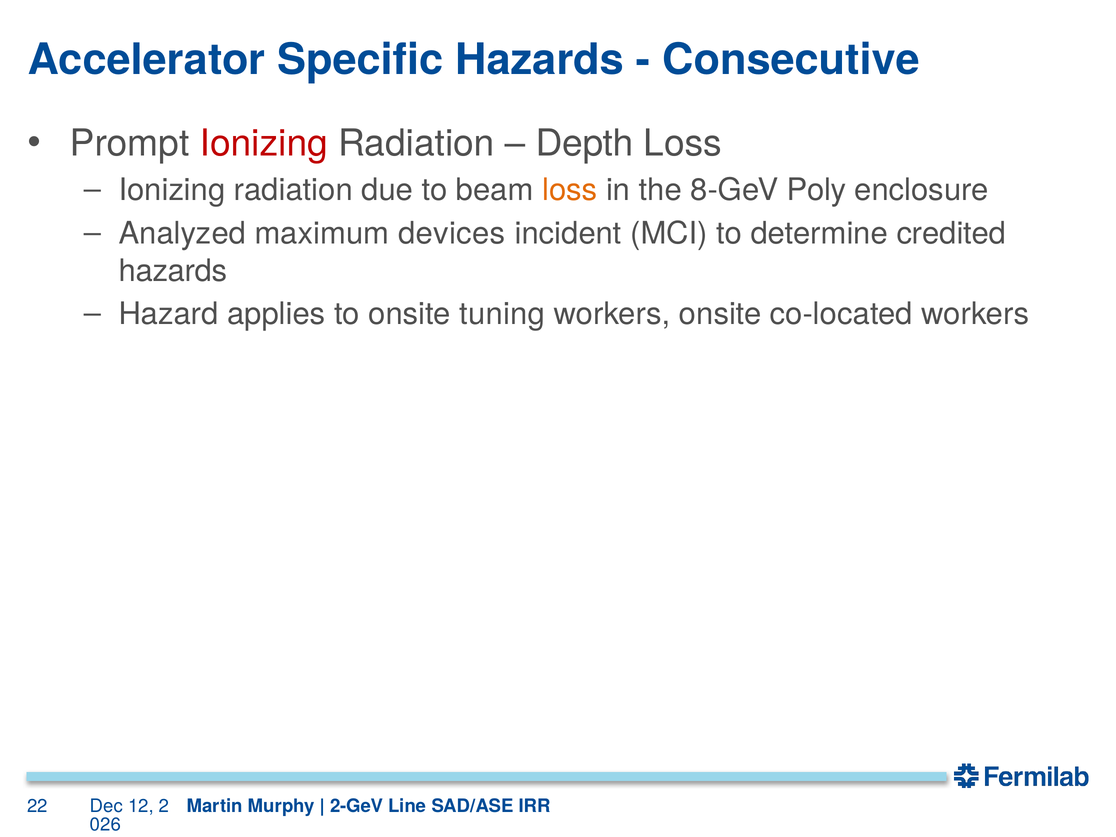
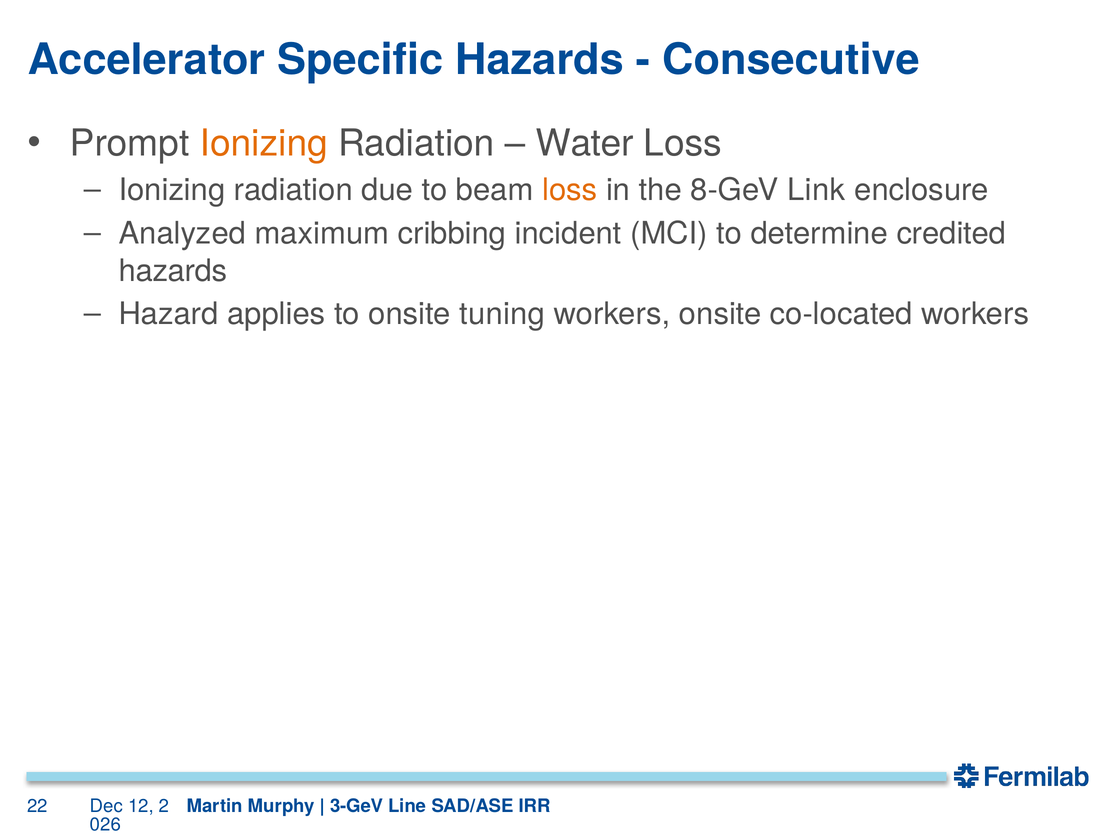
Ionizing at (264, 144) colour: red -> orange
Depth: Depth -> Water
Poly: Poly -> Link
devices: devices -> cribbing
2-GeV: 2-GeV -> 3-GeV
